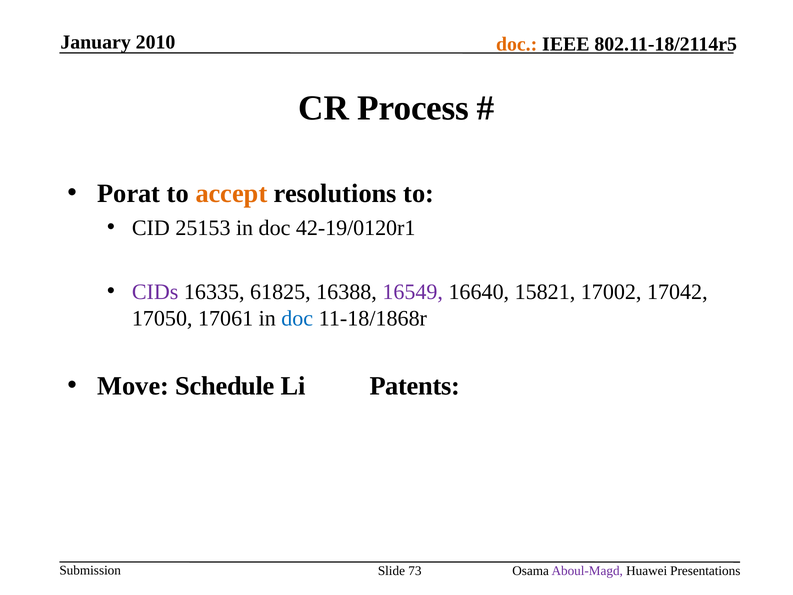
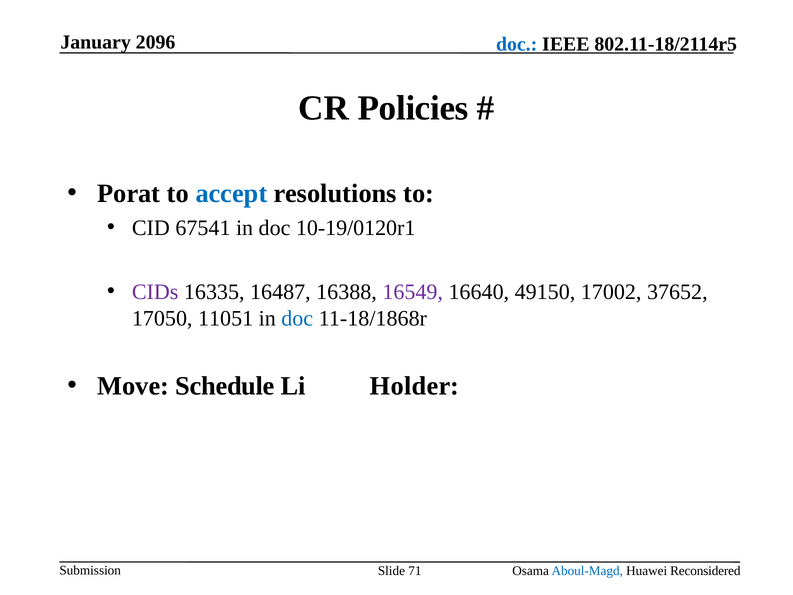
2010: 2010 -> 2096
doc at (517, 44) colour: orange -> blue
Process: Process -> Policies
accept colour: orange -> blue
25153: 25153 -> 67541
42-19/0120r1: 42-19/0120r1 -> 10-19/0120r1
61825: 61825 -> 16487
15821: 15821 -> 49150
17042: 17042 -> 37652
17061: 17061 -> 11051
Patents: Patents -> Holder
73: 73 -> 71
Aboul-Magd colour: purple -> blue
Presentations: Presentations -> Reconsidered
